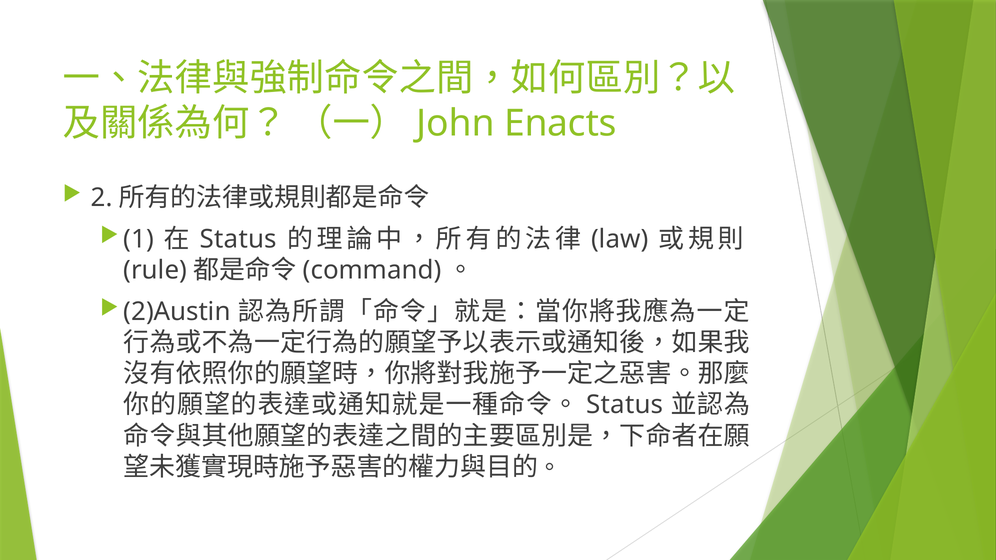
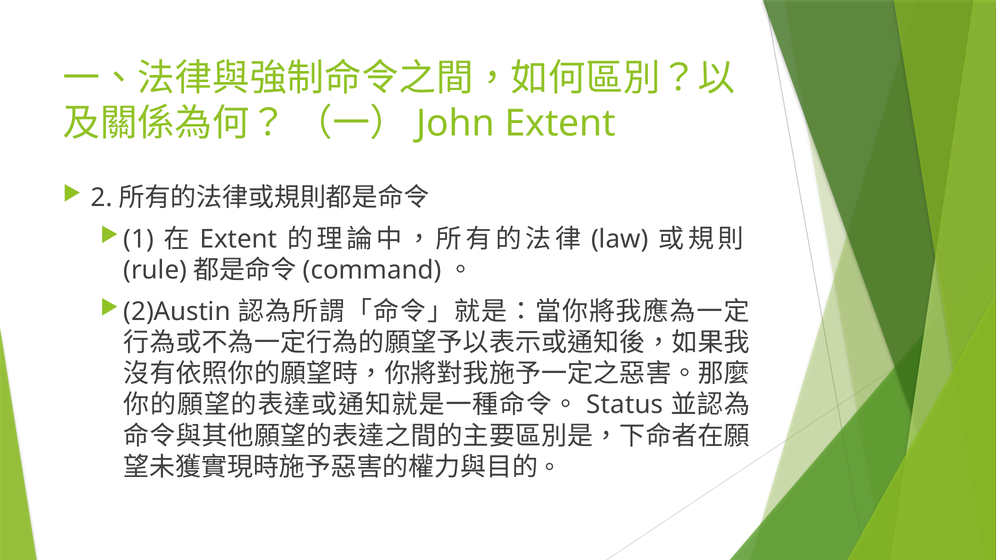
Enacts at (560, 123): Enacts -> Extent
Status at (238, 239): Status -> Extent
